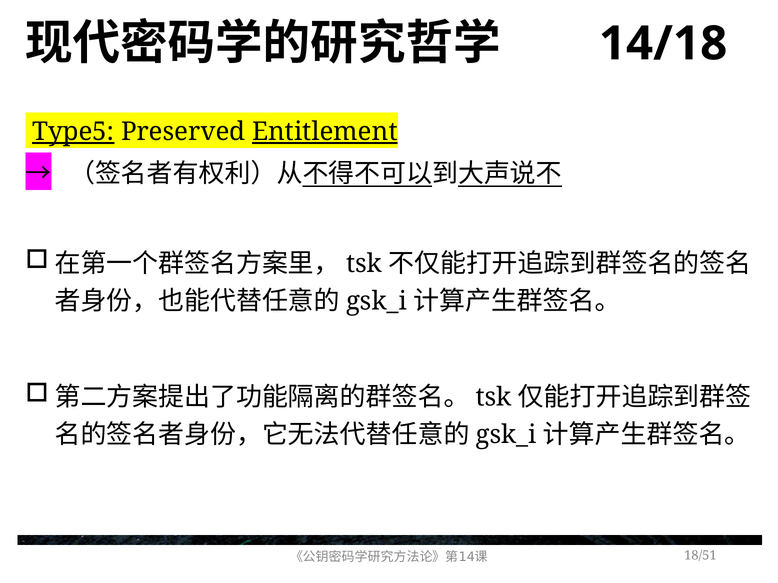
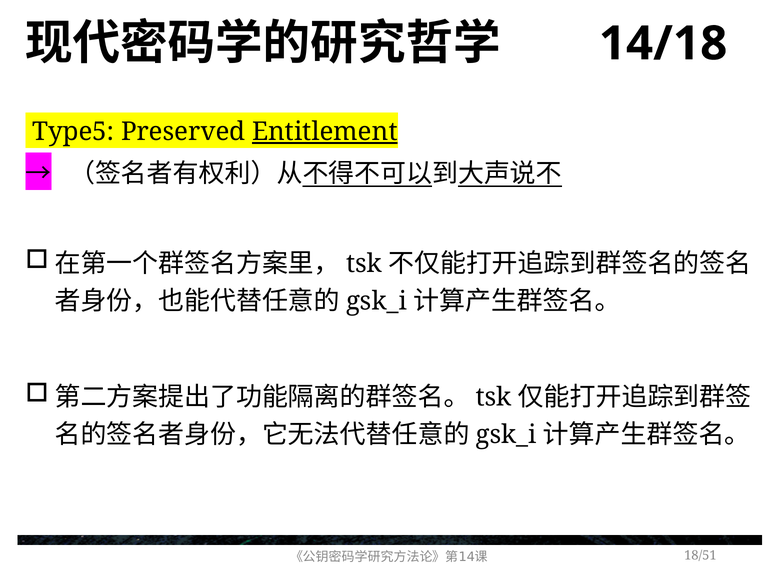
Type5 underline: present -> none
